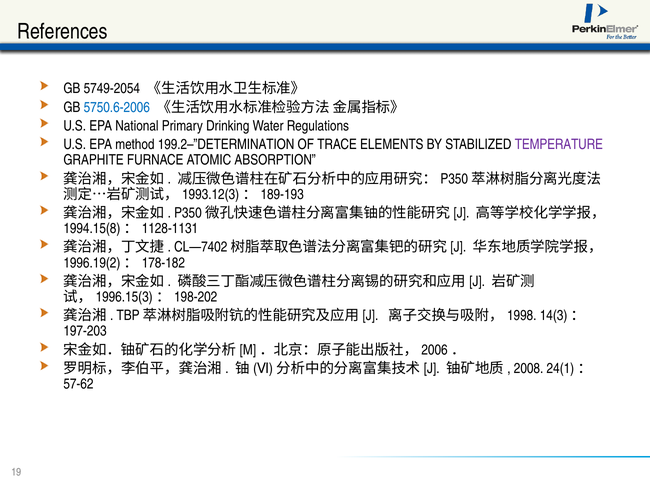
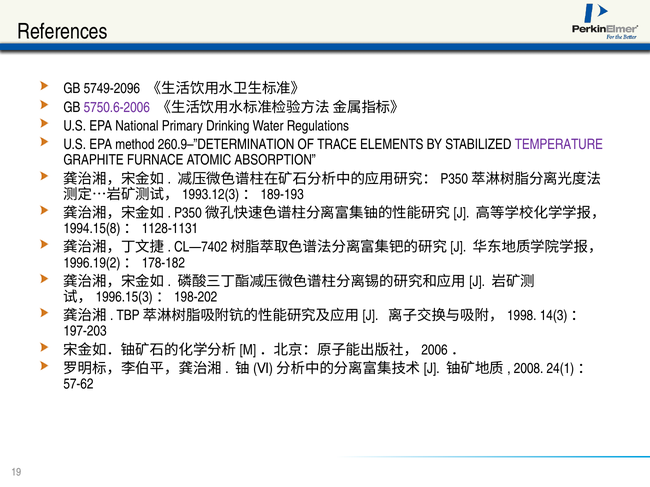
5749-2054: 5749-2054 -> 5749-2096
5750.6-2006 colour: blue -> purple
199.2–”DETERMINATION: 199.2–”DETERMINATION -> 260.9–”DETERMINATION
